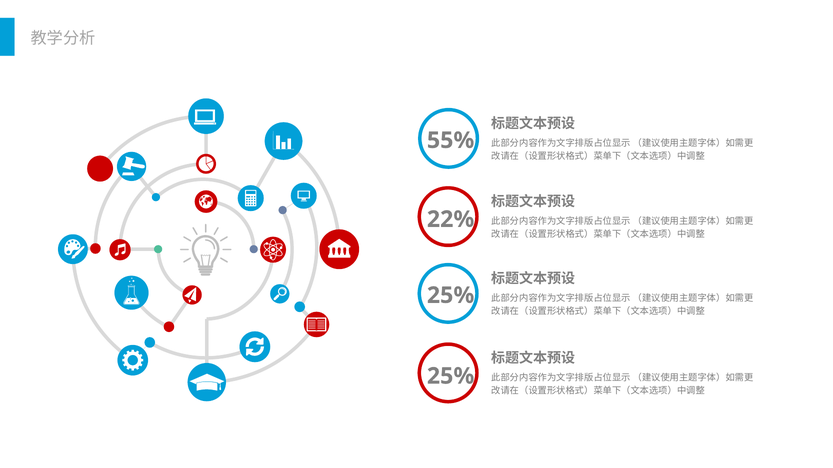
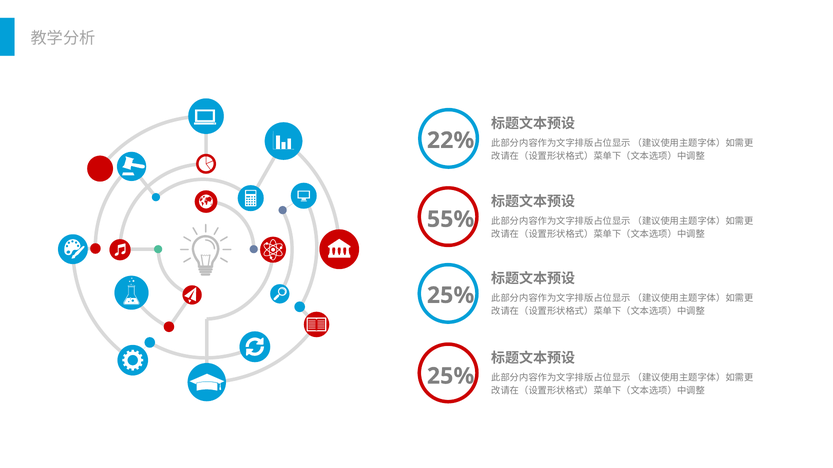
55%: 55% -> 22%
22%: 22% -> 55%
